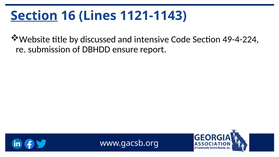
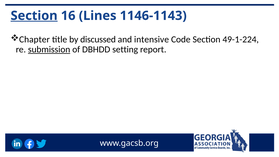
1121-1143: 1121-1143 -> 1146-1143
Website: Website -> Chapter
49-4-224: 49-4-224 -> 49-1-224
submission underline: none -> present
ensure: ensure -> setting
